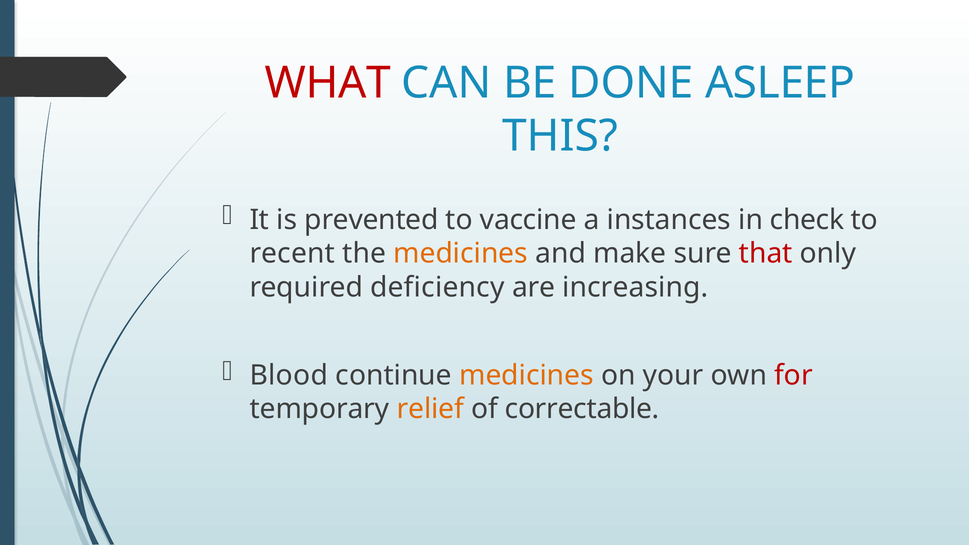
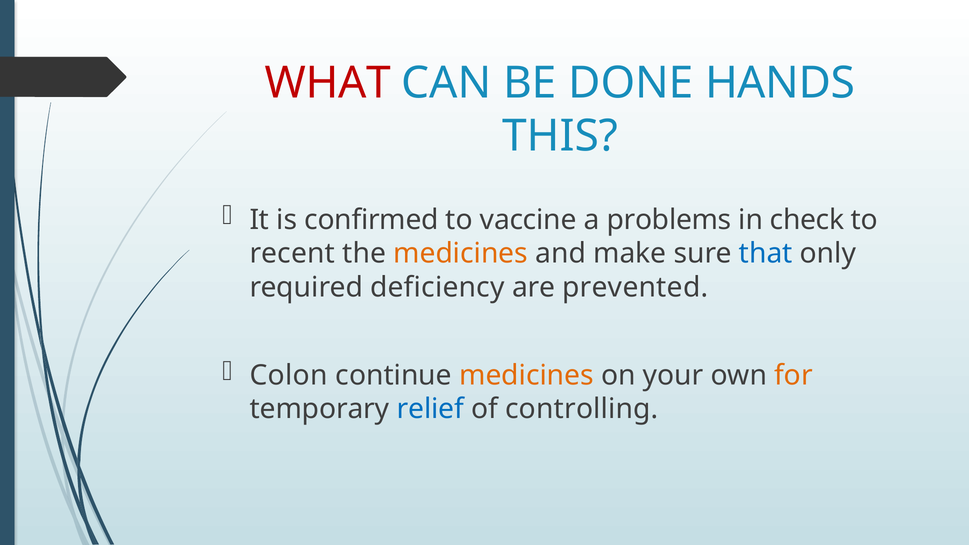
ASLEEP: ASLEEP -> HANDS
prevented: prevented -> confirmed
instances: instances -> problems
that colour: red -> blue
increasing: increasing -> prevented
Blood: Blood -> Colon
for colour: red -> orange
relief colour: orange -> blue
correctable: correctable -> controlling
